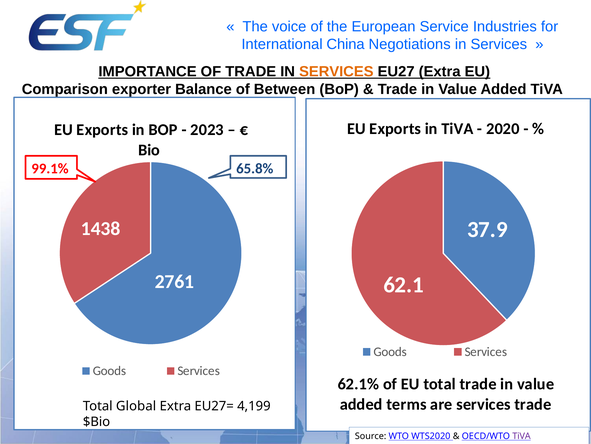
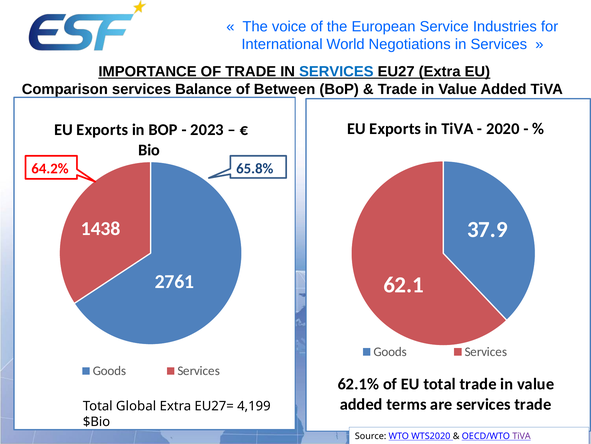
China: China -> World
SERVICES at (336, 72) colour: orange -> blue
Comparison exporter: exporter -> services
99.1%: 99.1% -> 64.2%
